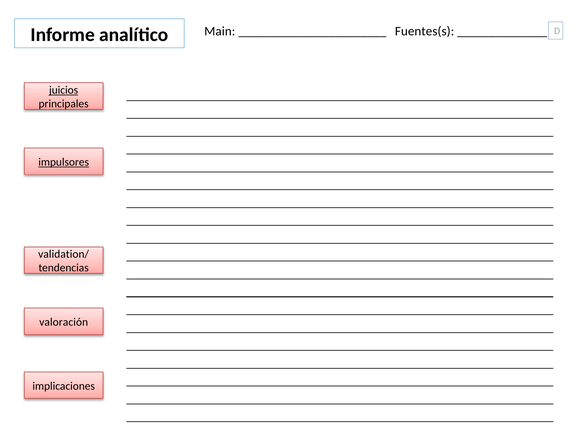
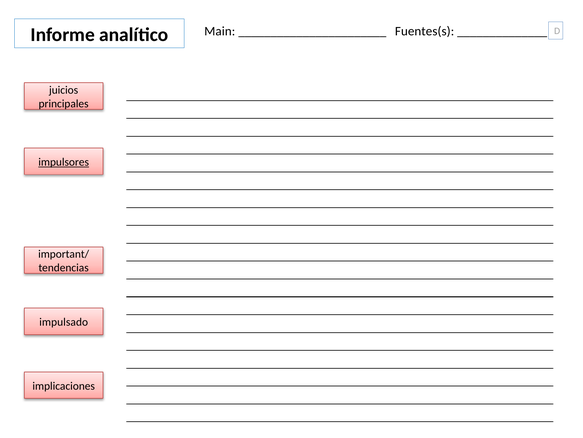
juicios underline: present -> none
validation/: validation/ -> important/
valoración: valoración -> impulsado
